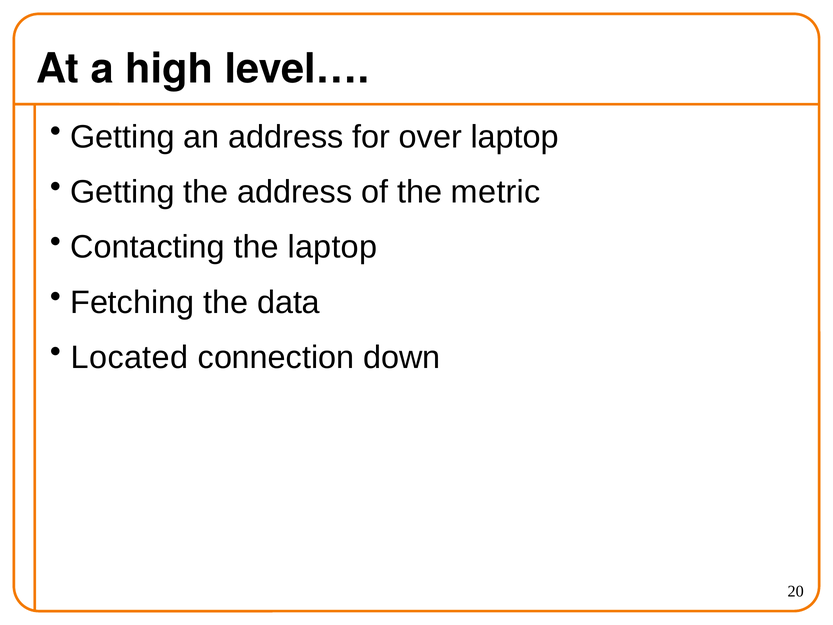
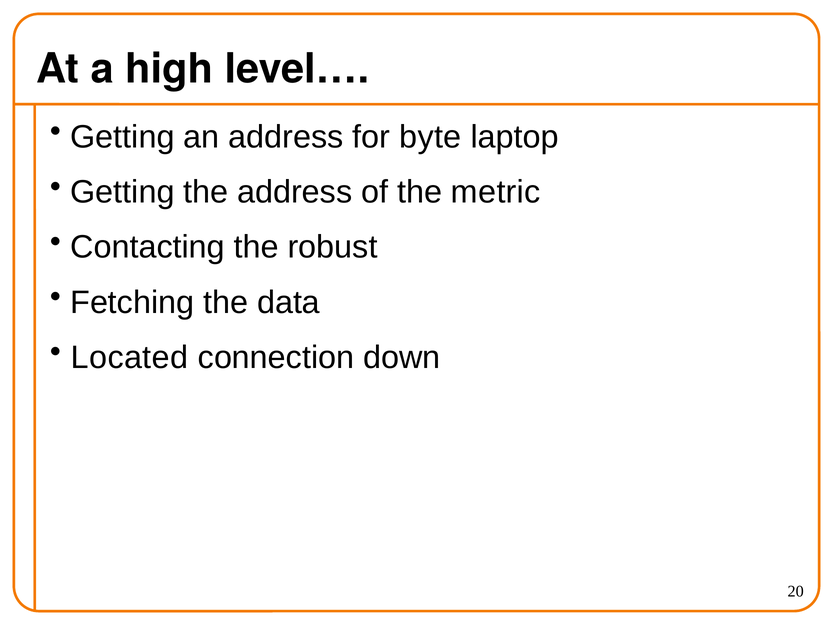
over: over -> byte
the laptop: laptop -> robust
